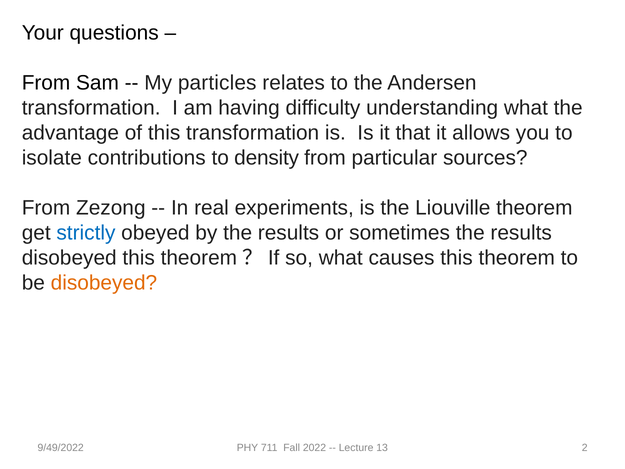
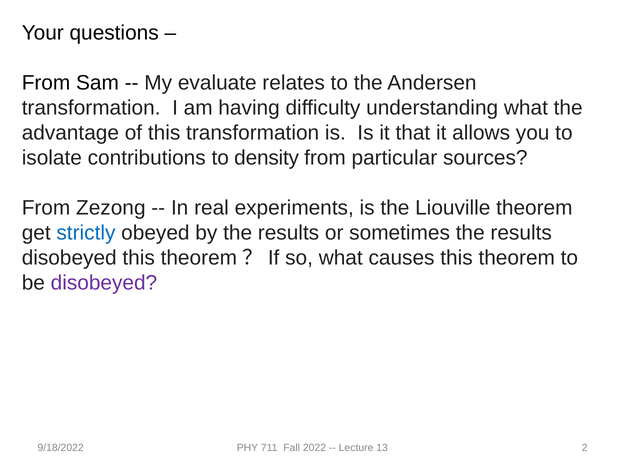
particles: particles -> evaluate
disobeyed at (104, 283) colour: orange -> purple
9/49/2022: 9/49/2022 -> 9/18/2022
